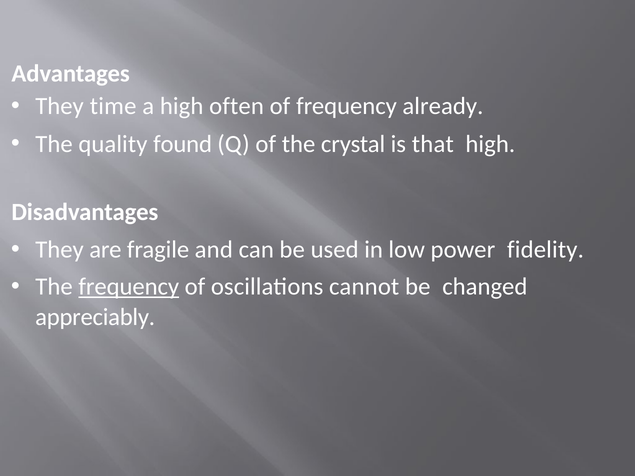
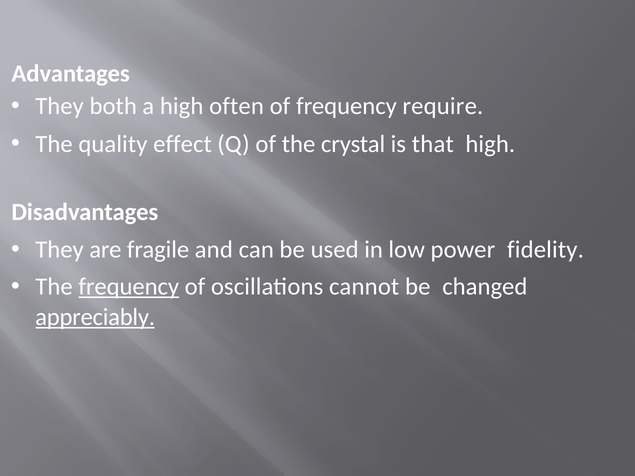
time: time -> both
already: already -> require
found: found -> effect
appreciably underline: none -> present
